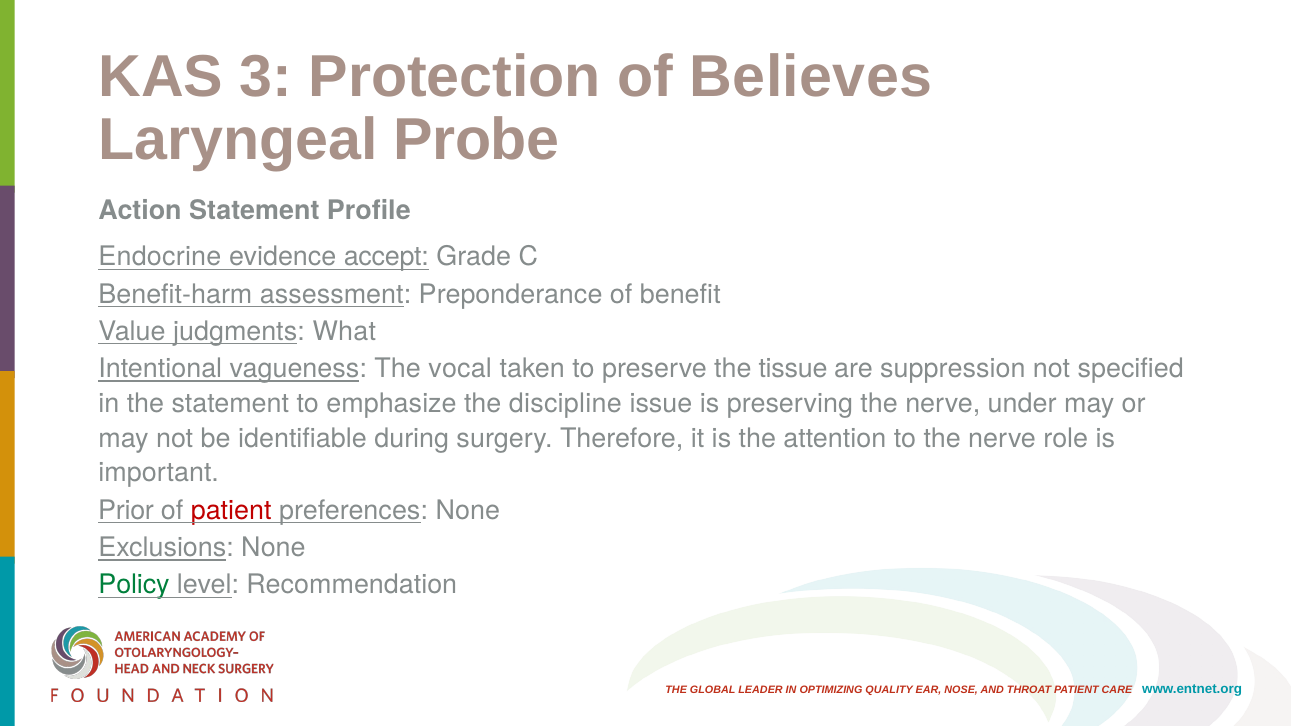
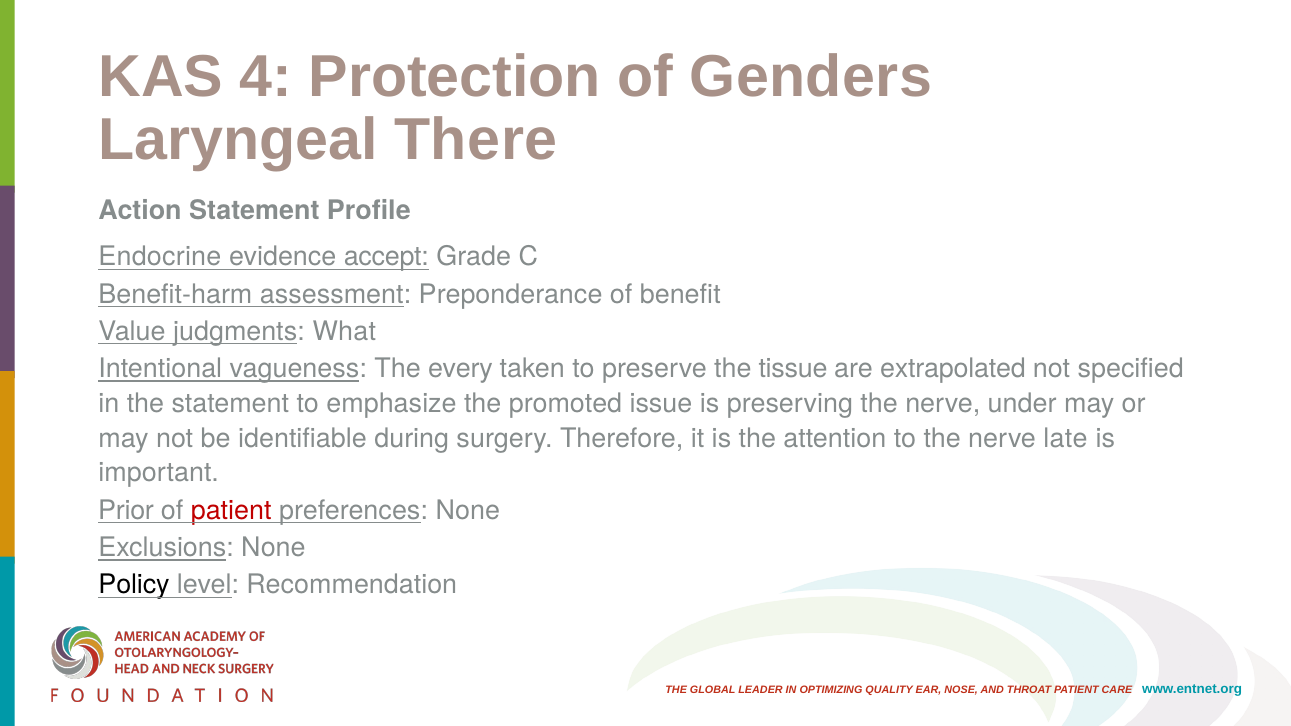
3: 3 -> 4
Believes: Believes -> Genders
Probe: Probe -> There
vocal: vocal -> every
suppression: suppression -> extrapolated
discipline: discipline -> promoted
role: role -> late
Policy colour: green -> black
